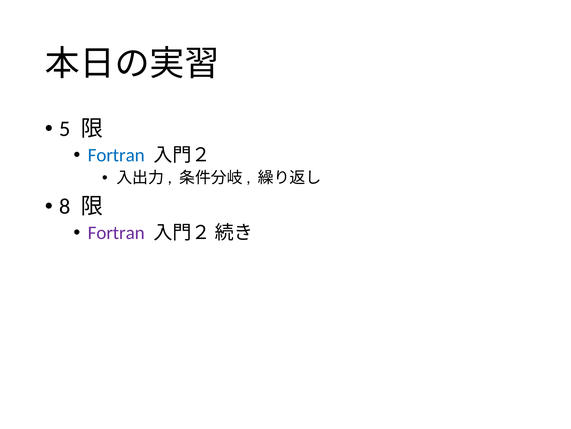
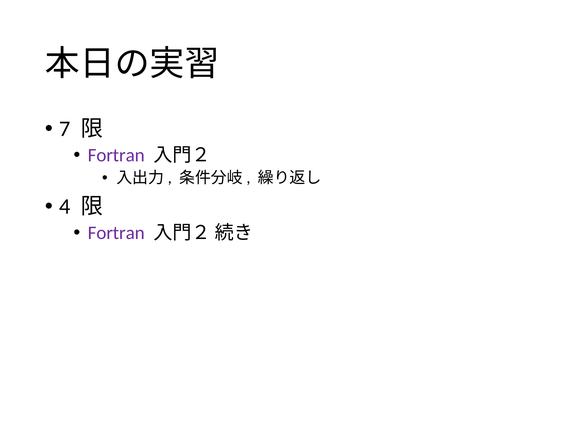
5: 5 -> 7
Fortran at (116, 155) colour: blue -> purple
8: 8 -> 4
